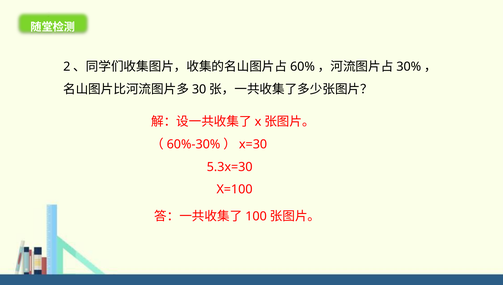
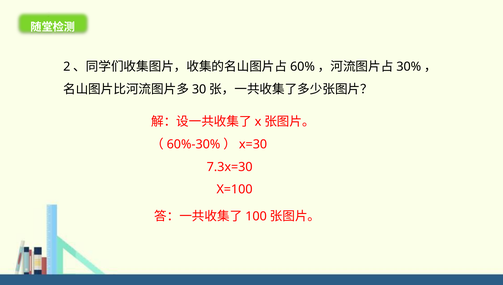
5.3x=30: 5.3x=30 -> 7.3x=30
